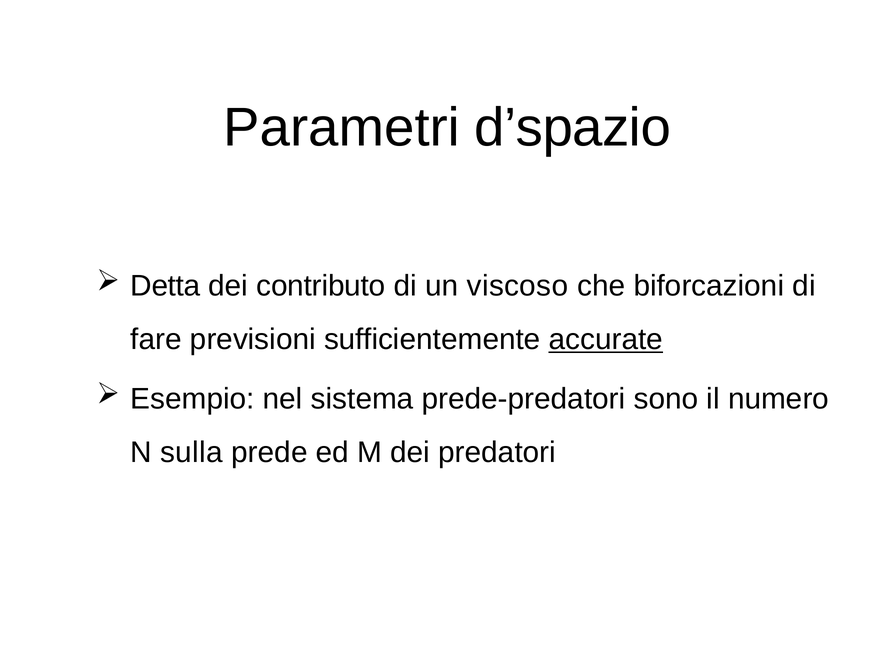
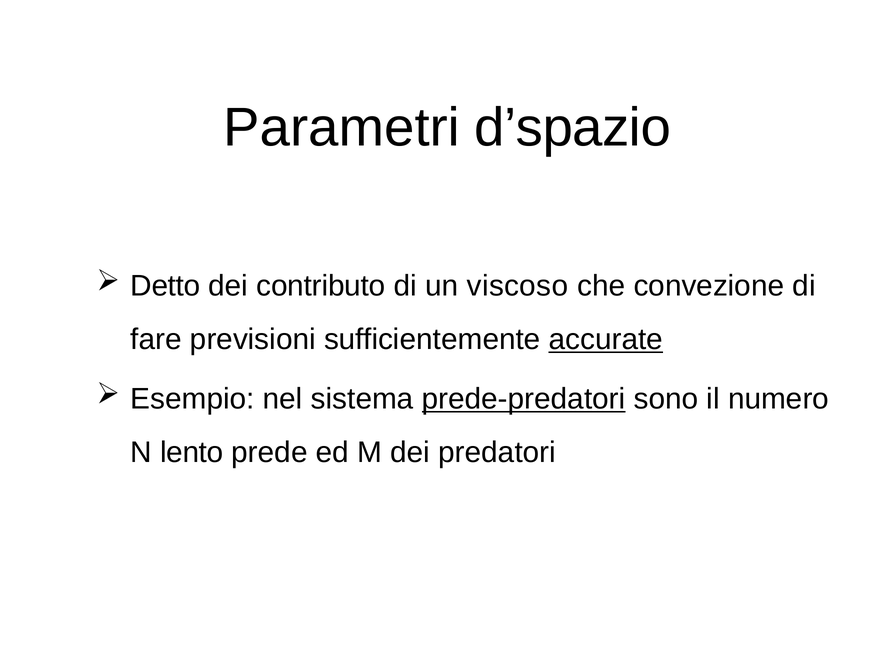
Detta: Detta -> Detto
biforcazioni: biforcazioni -> convezione
prede-predatori underline: none -> present
sulla: sulla -> lento
